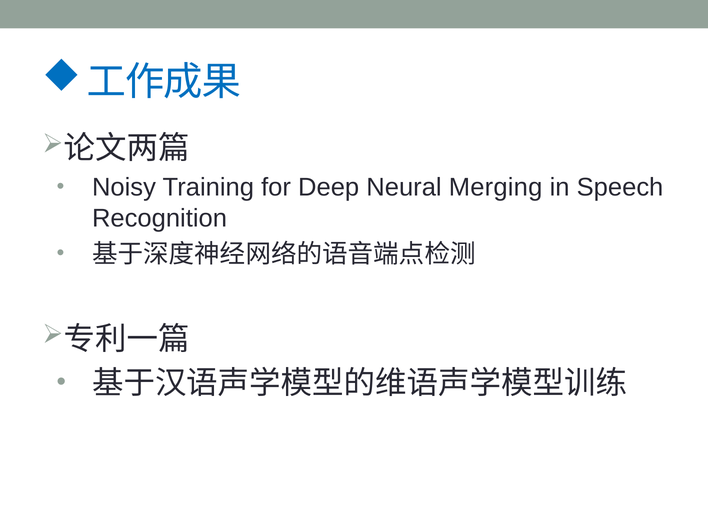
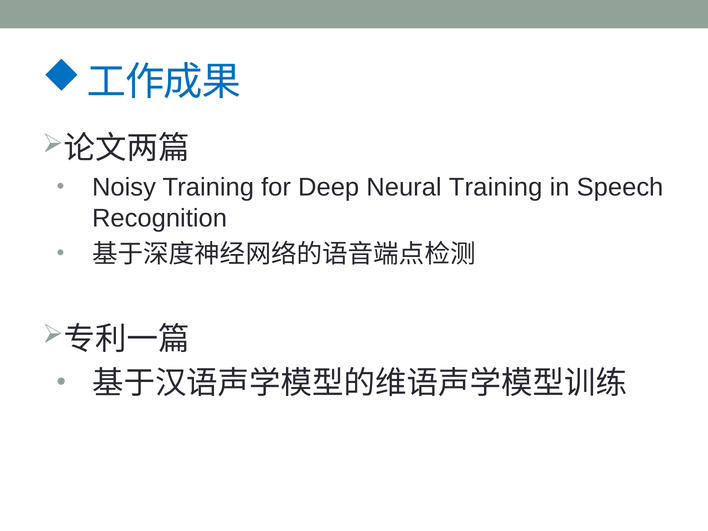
Neural Merging: Merging -> Training
